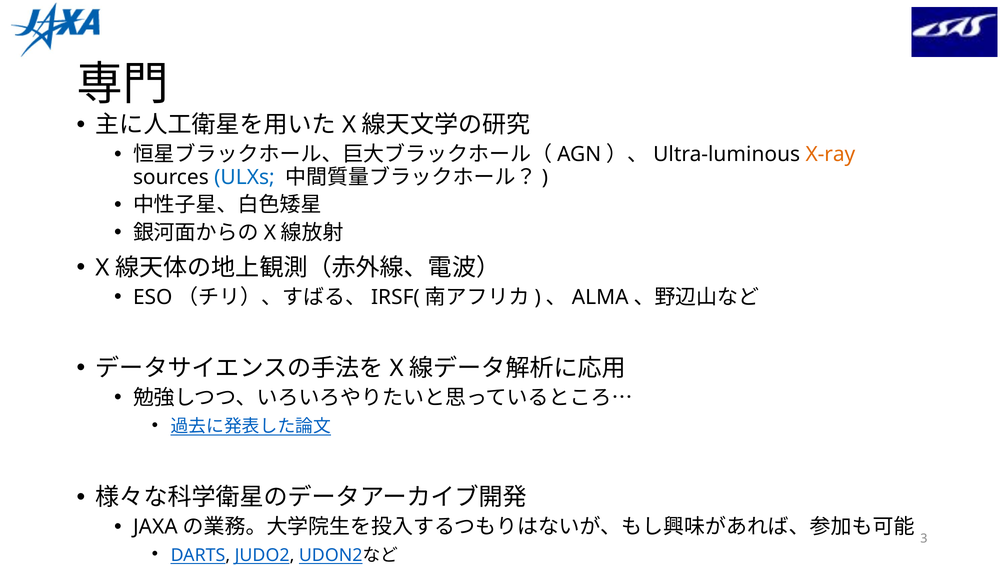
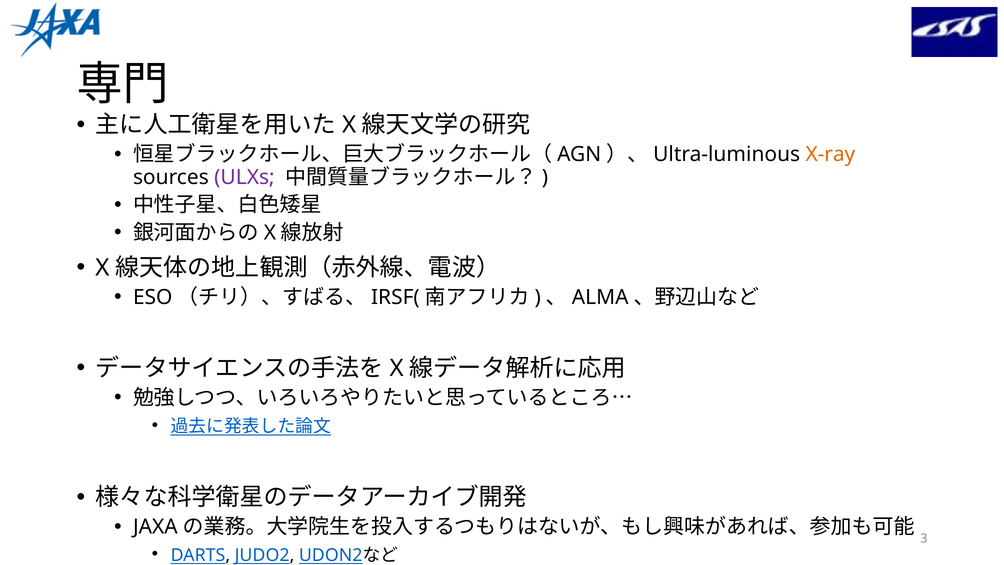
ULXs colour: blue -> purple
